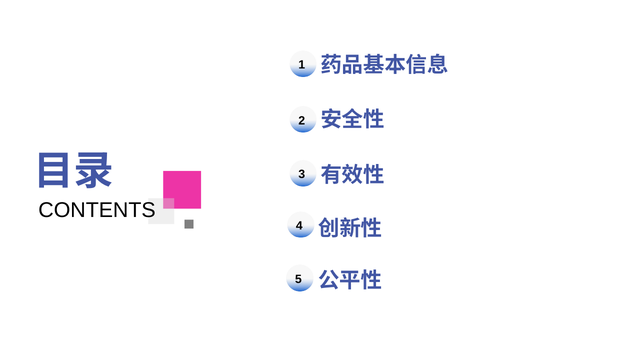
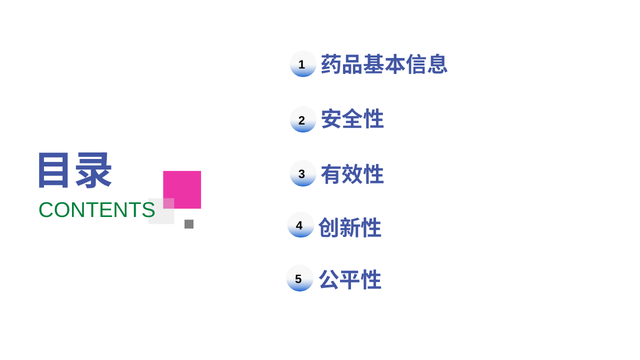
CONTENTS colour: black -> green
